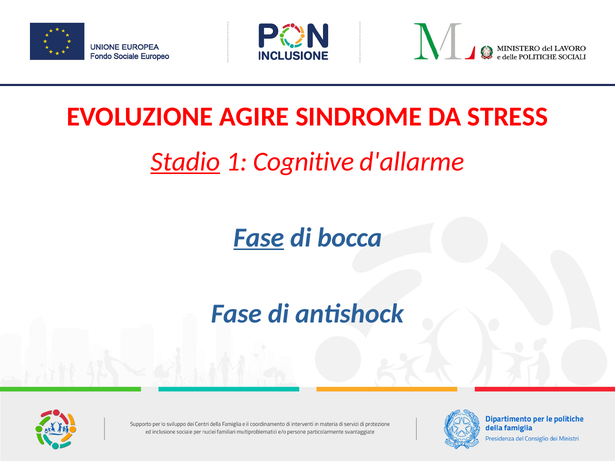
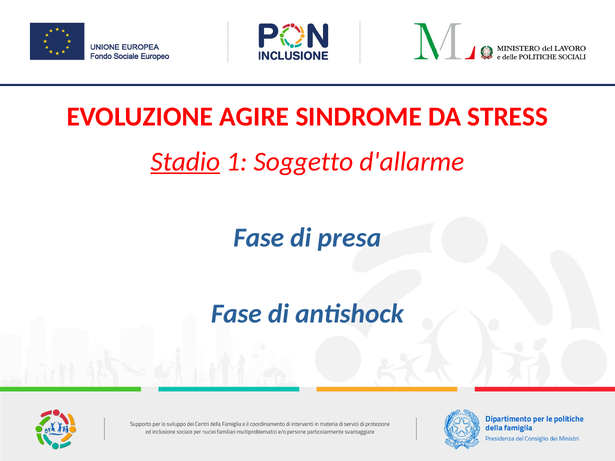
Cognitive: Cognitive -> Soggetto
Fase at (259, 238) underline: present -> none
bocca: bocca -> presa
